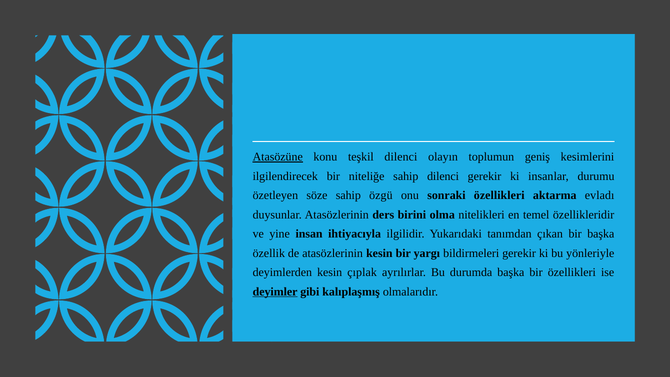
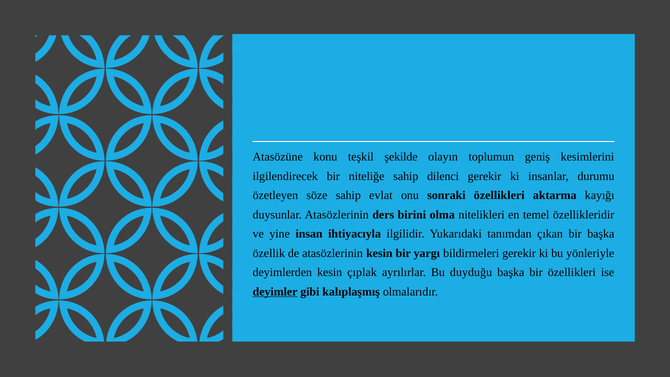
Atasözüne underline: present -> none
teşkil dilenci: dilenci -> şekilde
özgü: özgü -> evlat
evladı: evladı -> kayığı
durumda: durumda -> duyduğu
